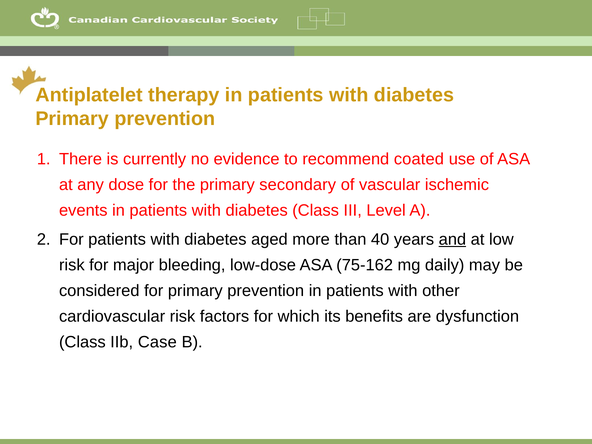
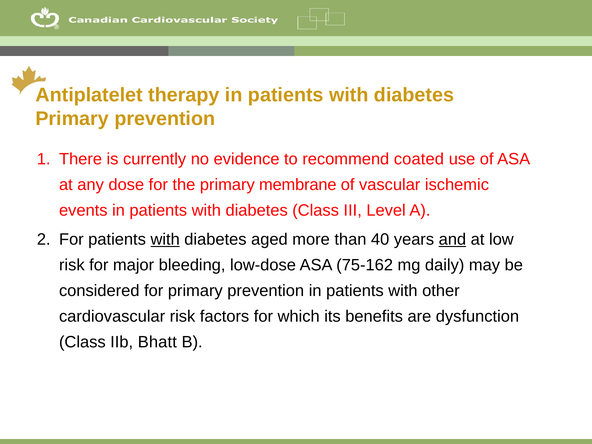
secondary: secondary -> membrane
with at (165, 239) underline: none -> present
Case: Case -> Bhatt
